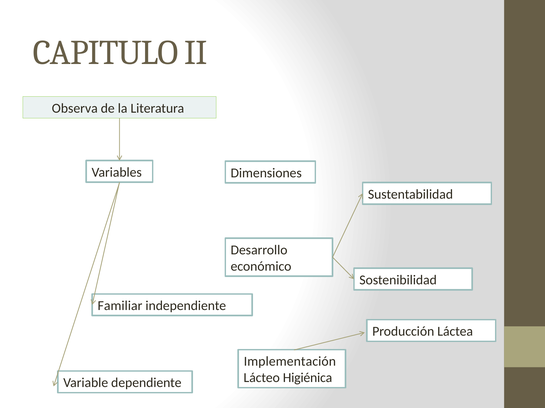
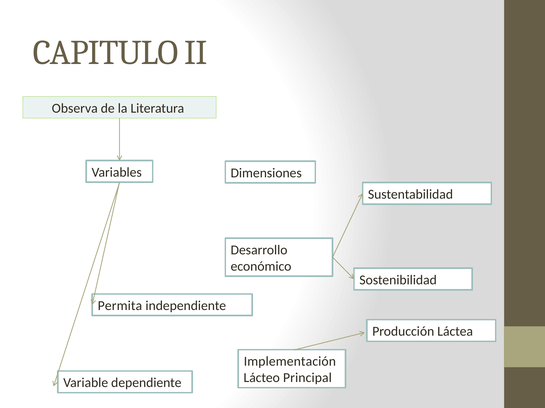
Familiar: Familiar -> Permita
Higiénica: Higiénica -> Principal
